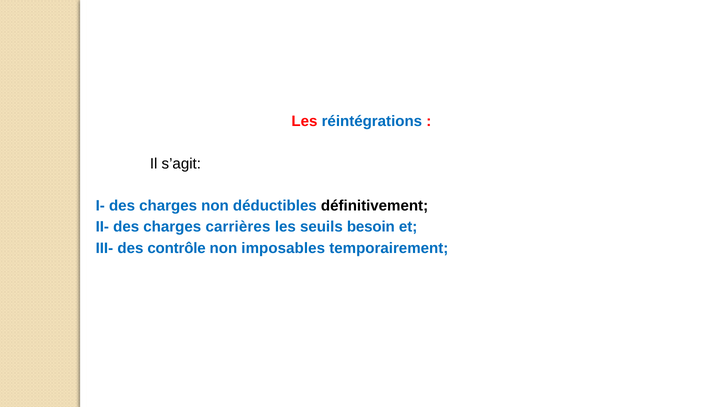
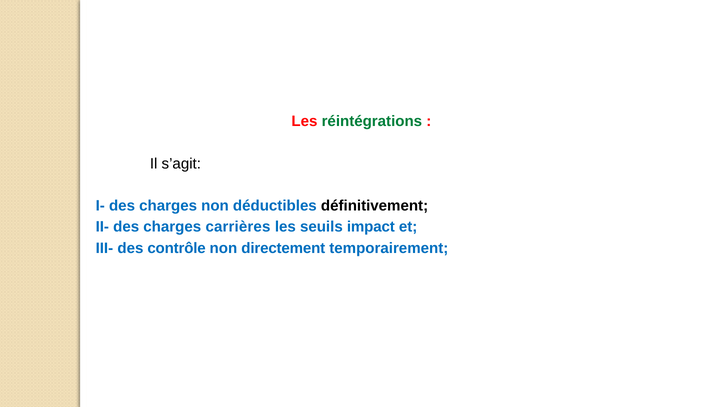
réintégrations colour: blue -> green
besoin: besoin -> impact
imposables: imposables -> directement
